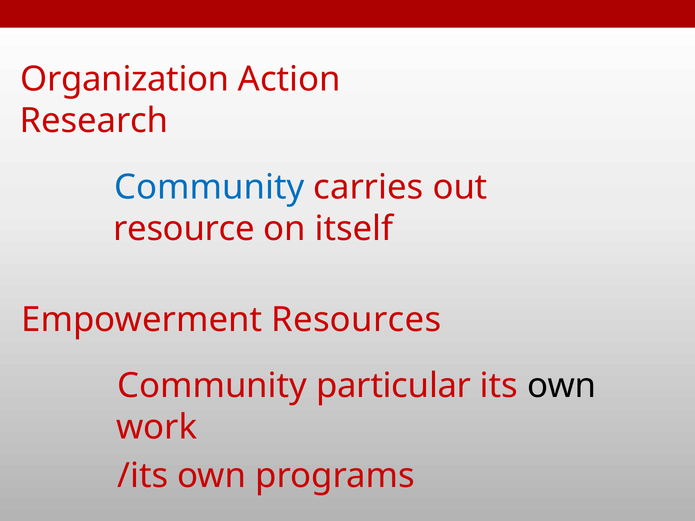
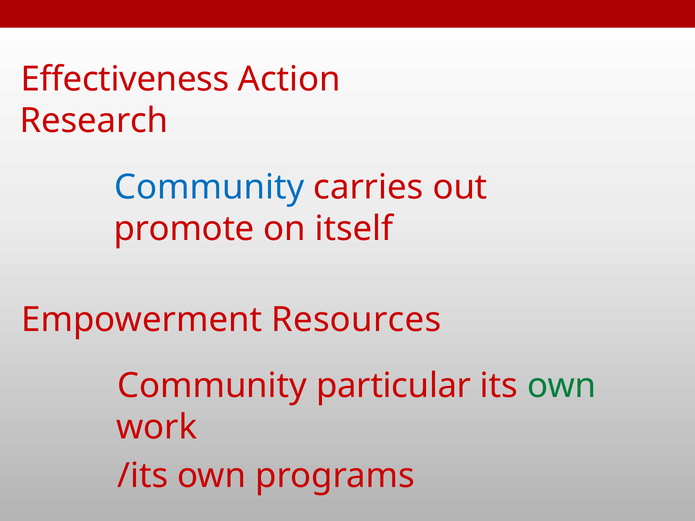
Organization: Organization -> Effectiveness
resource: resource -> promote
own at (562, 386) colour: black -> green
